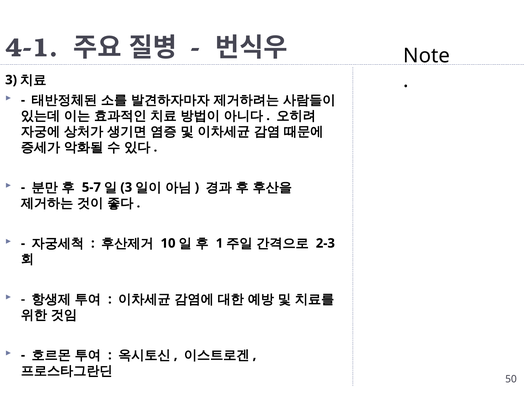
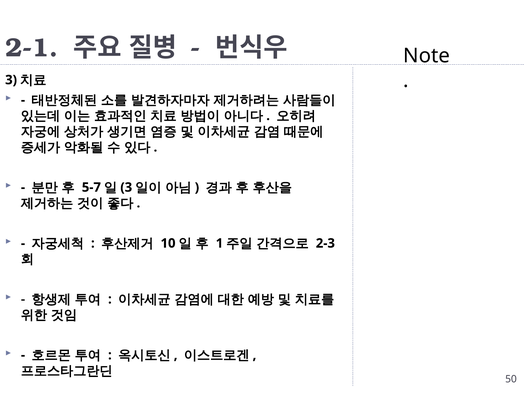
4-1: 4-1 -> 2-1
